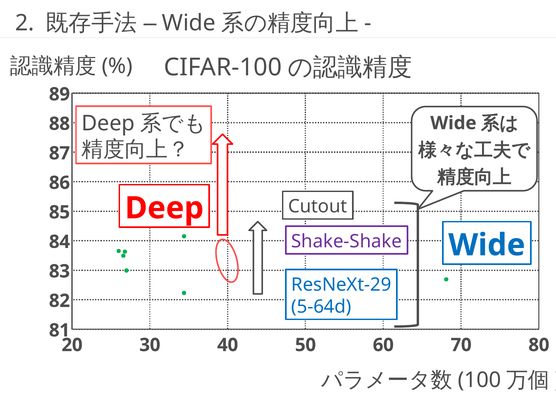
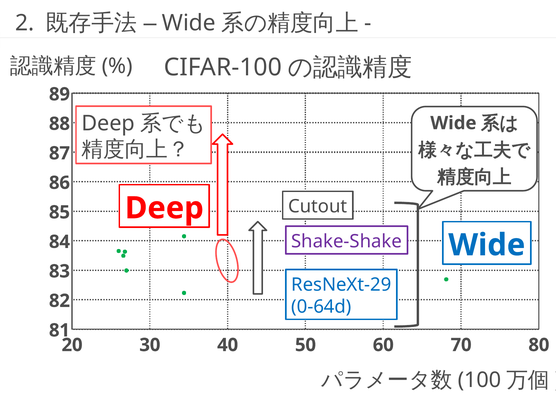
5-64d: 5-64d -> 0-64d
